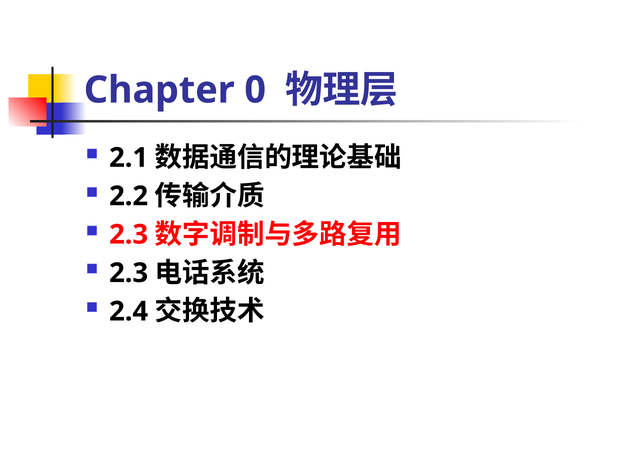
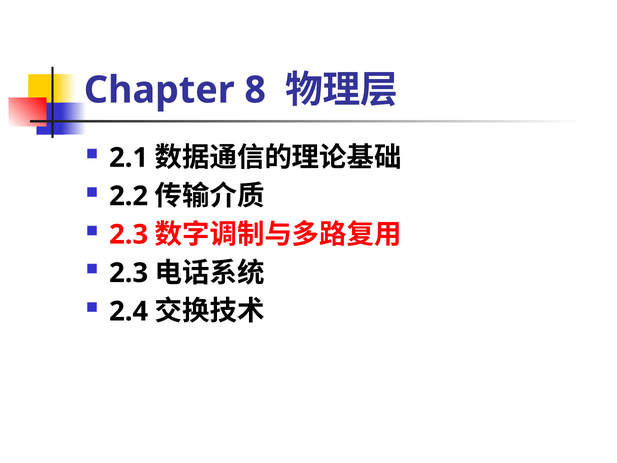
0: 0 -> 8
